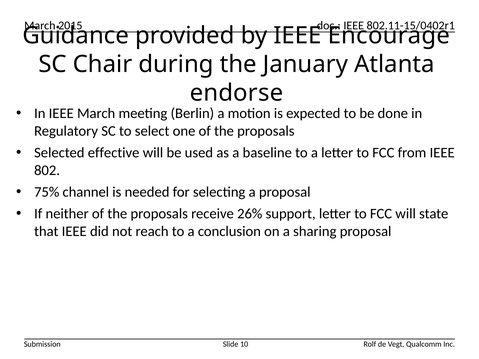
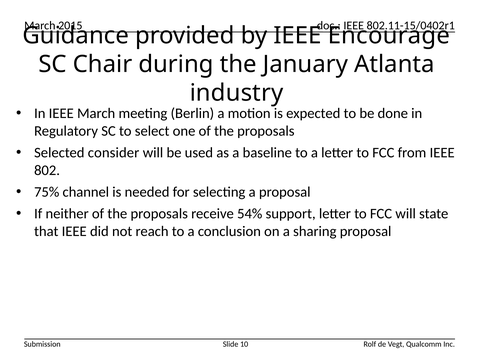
endorse: endorse -> industry
effective: effective -> consider
26%: 26% -> 54%
